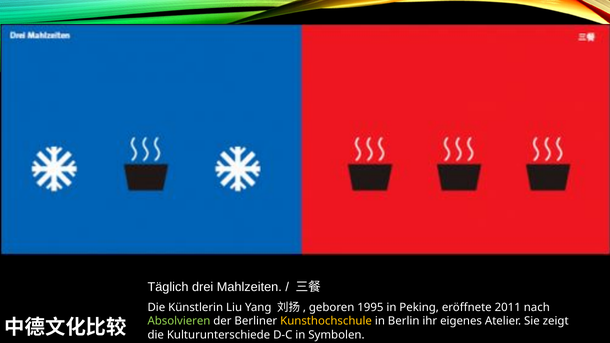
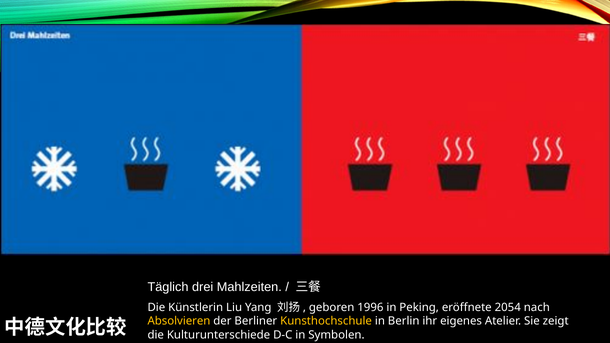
1995: 1995 -> 1996
2011: 2011 -> 2054
Absolvieren colour: light green -> yellow
